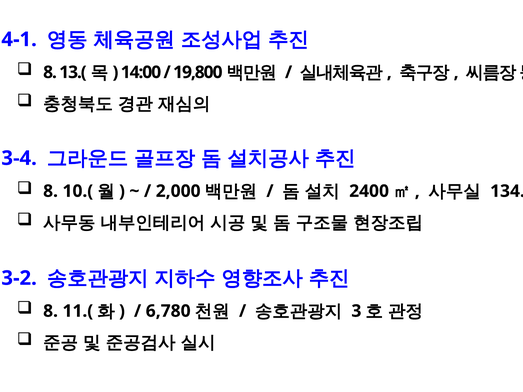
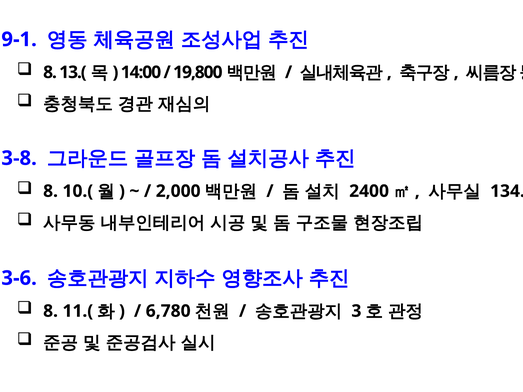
4-1: 4-1 -> 9-1
3-4: 3-4 -> 3-8
3-2: 3-2 -> 3-6
